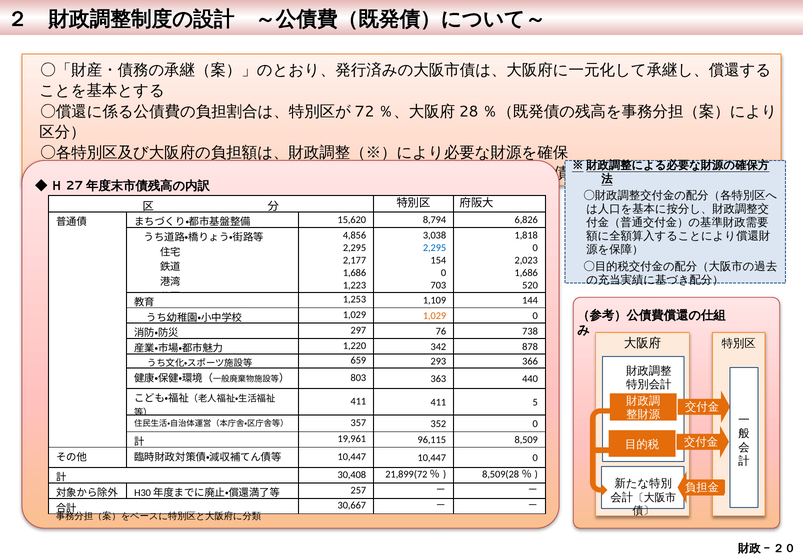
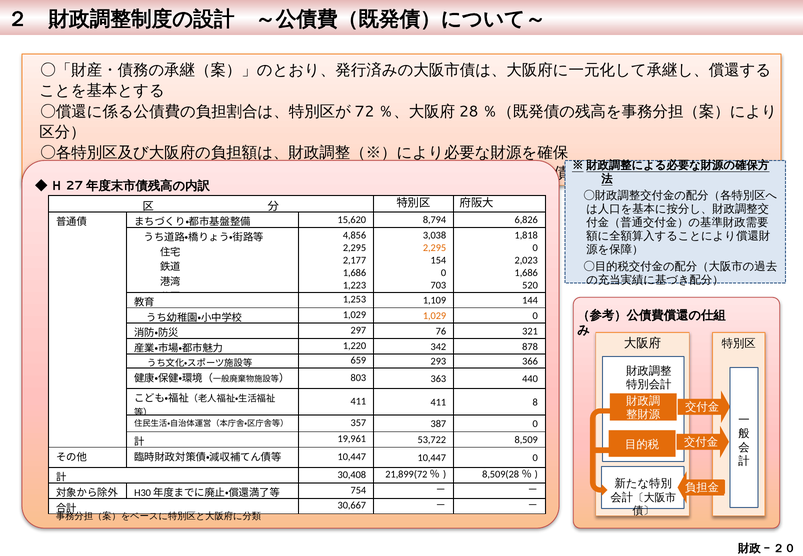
2,295 at (435, 248) colour: blue -> orange
738: 738 -> 321
5: 5 -> 8
352: 352 -> 387
96,115: 96,115 -> 53,722
257: 257 -> 754
